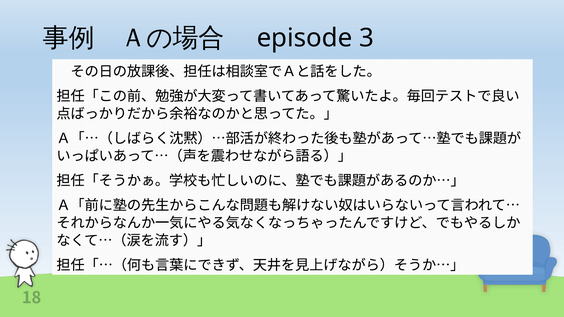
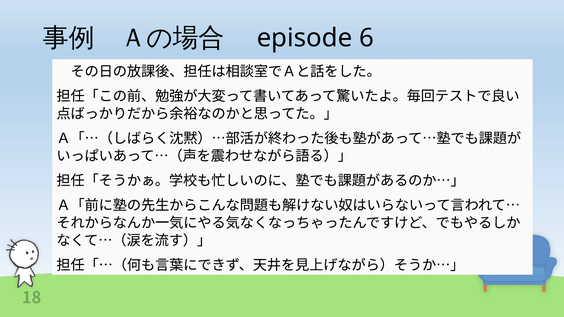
3: 3 -> 6
